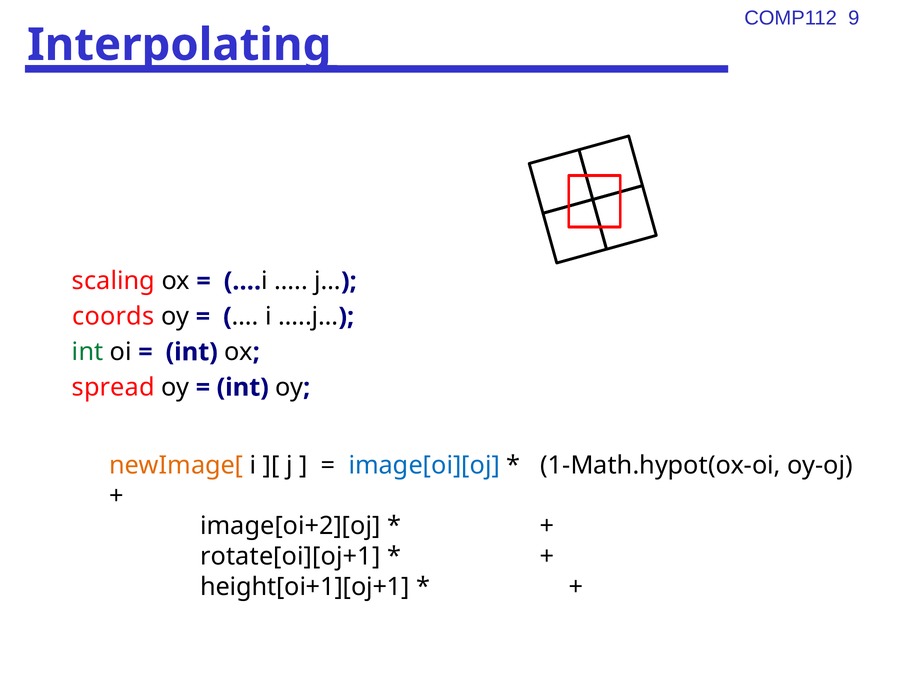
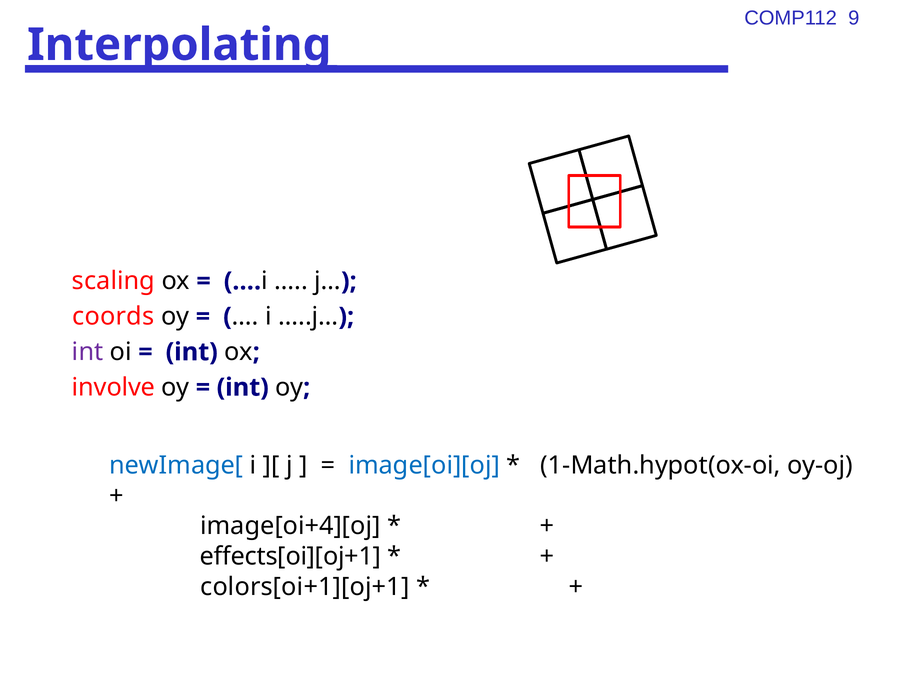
int at (88, 352) colour: green -> purple
spread: spread -> involve
newImage[ colour: orange -> blue
image[oi+2][oj: image[oi+2][oj -> image[oi+4][oj
rotate[oi][oj+1: rotate[oi][oj+1 -> effects[oi][oj+1
height[oi+1][oj+1: height[oi+1][oj+1 -> colors[oi+1][oj+1
